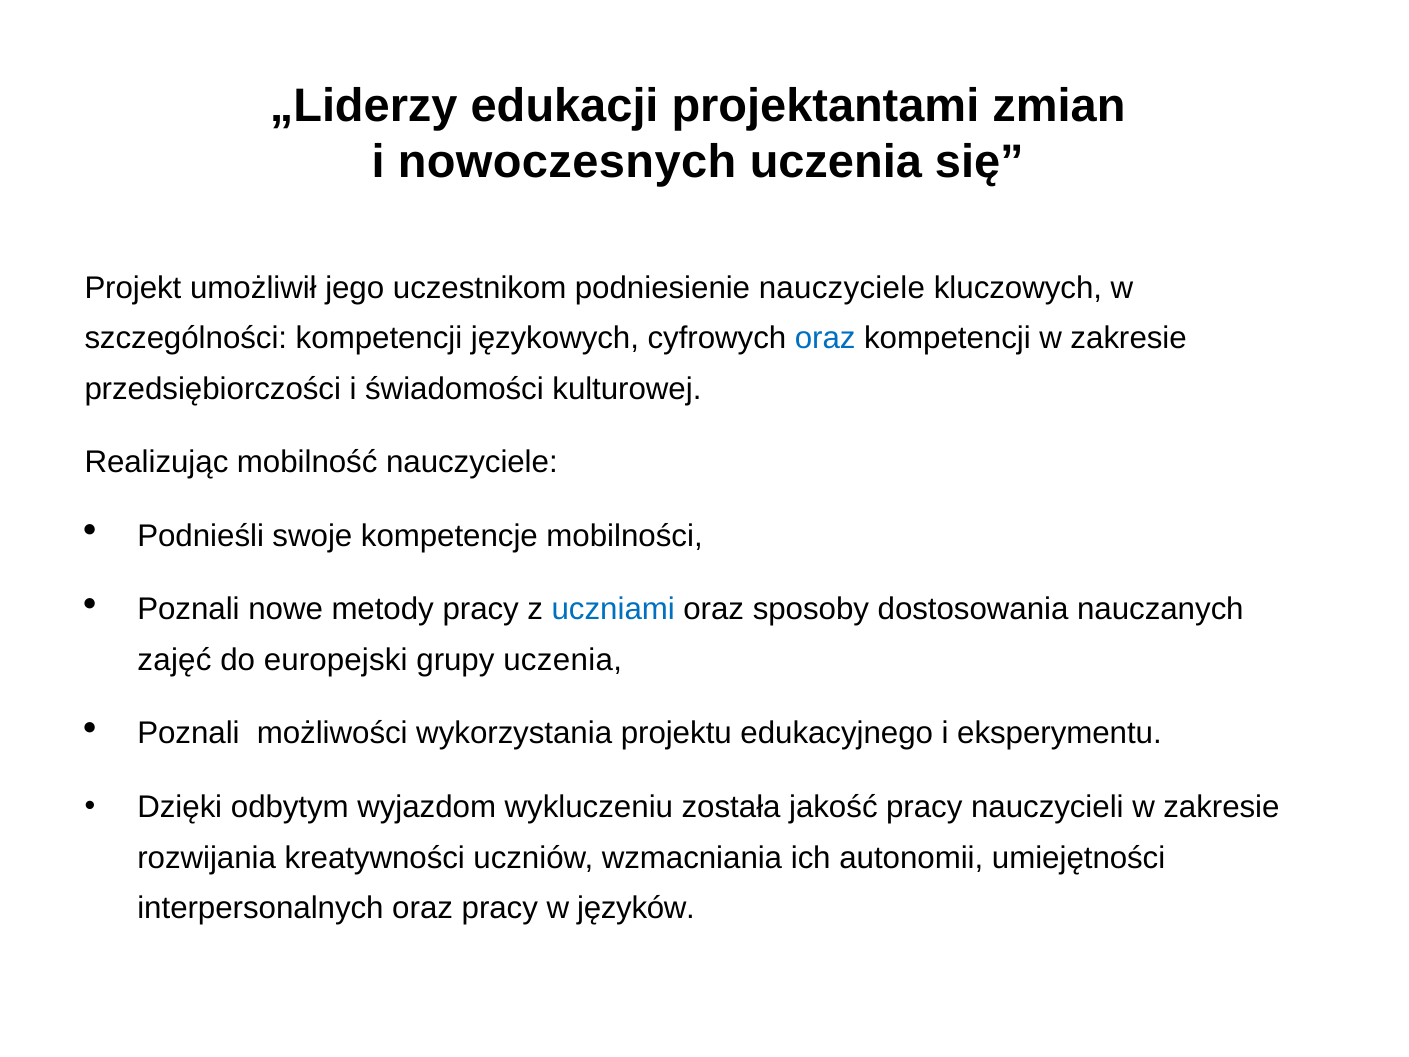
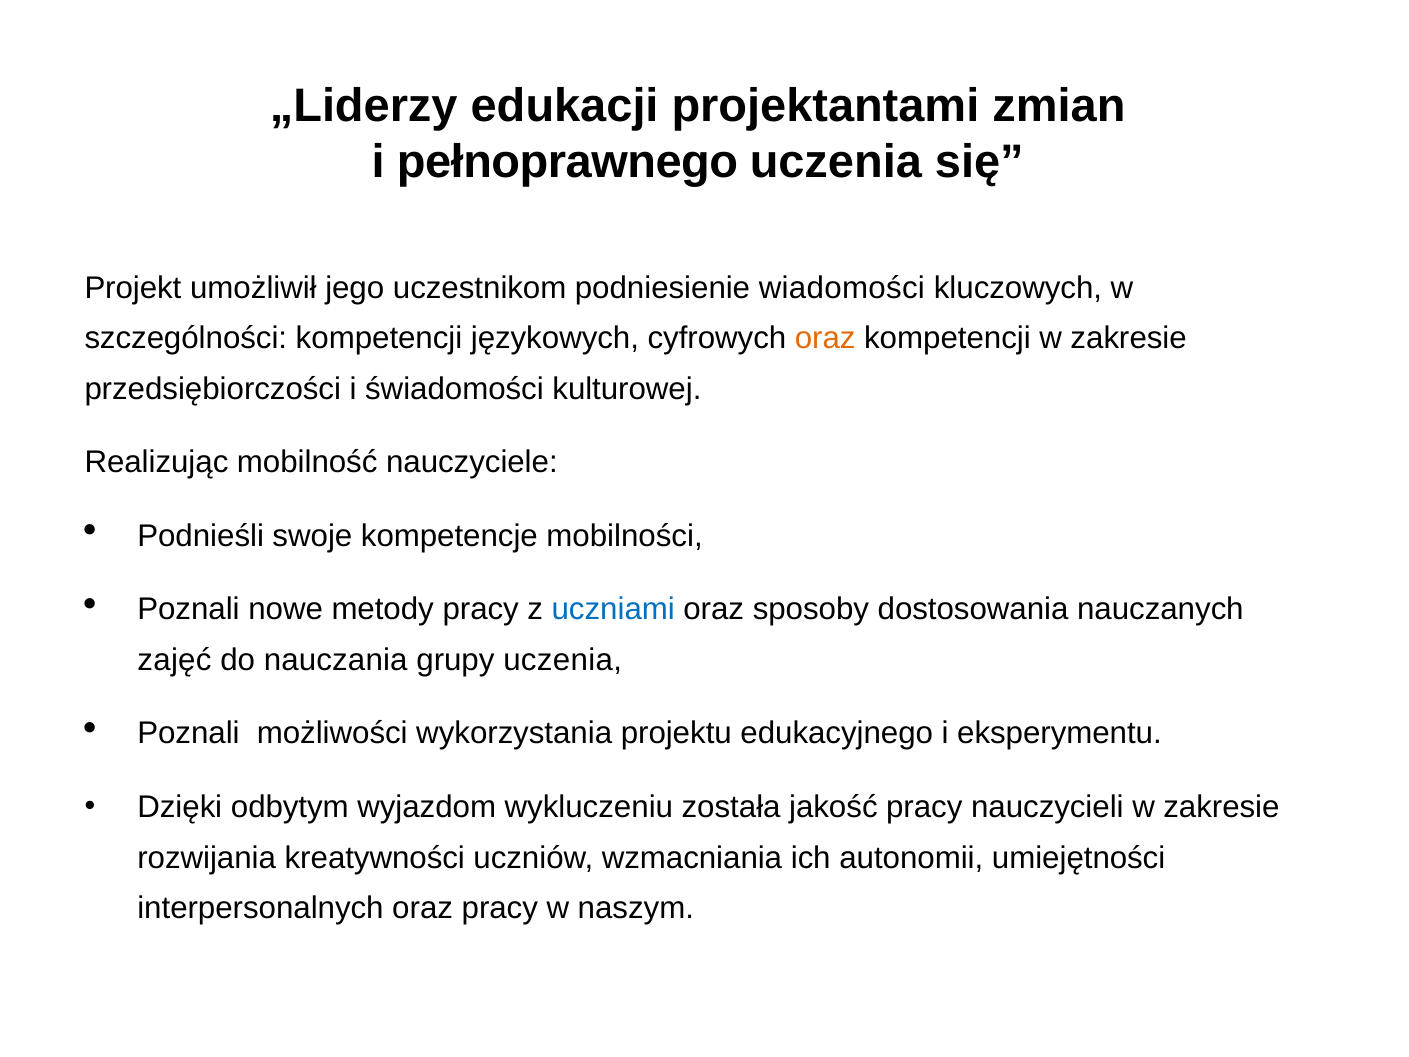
nowoczesnych: nowoczesnych -> pełnoprawnego
podniesienie nauczyciele: nauczyciele -> wiadomości
oraz at (825, 338) colour: blue -> orange
europejski: europejski -> nauczania
języków: języków -> naszym
